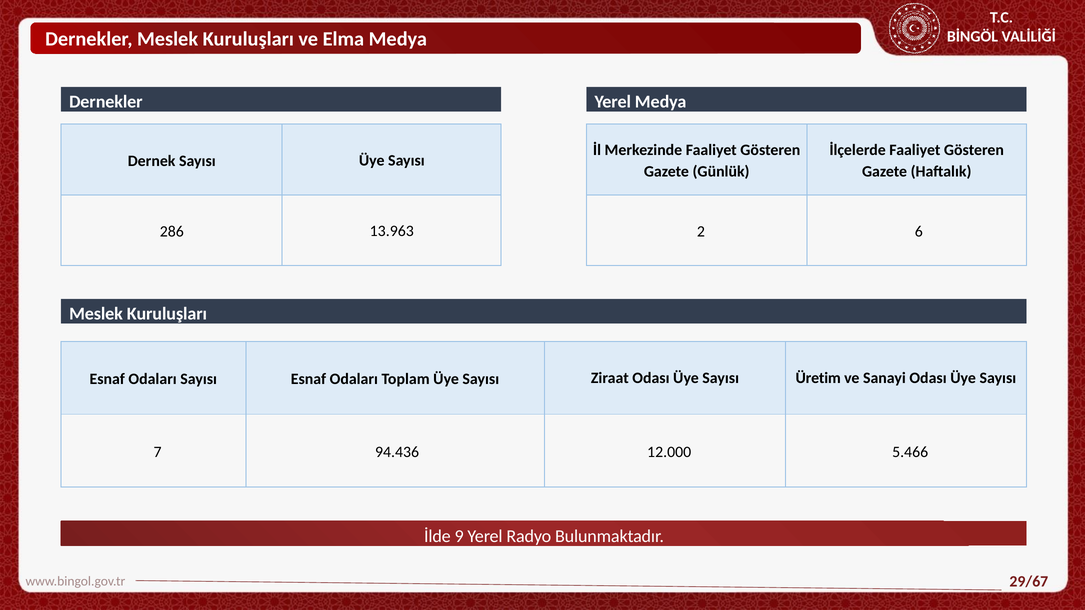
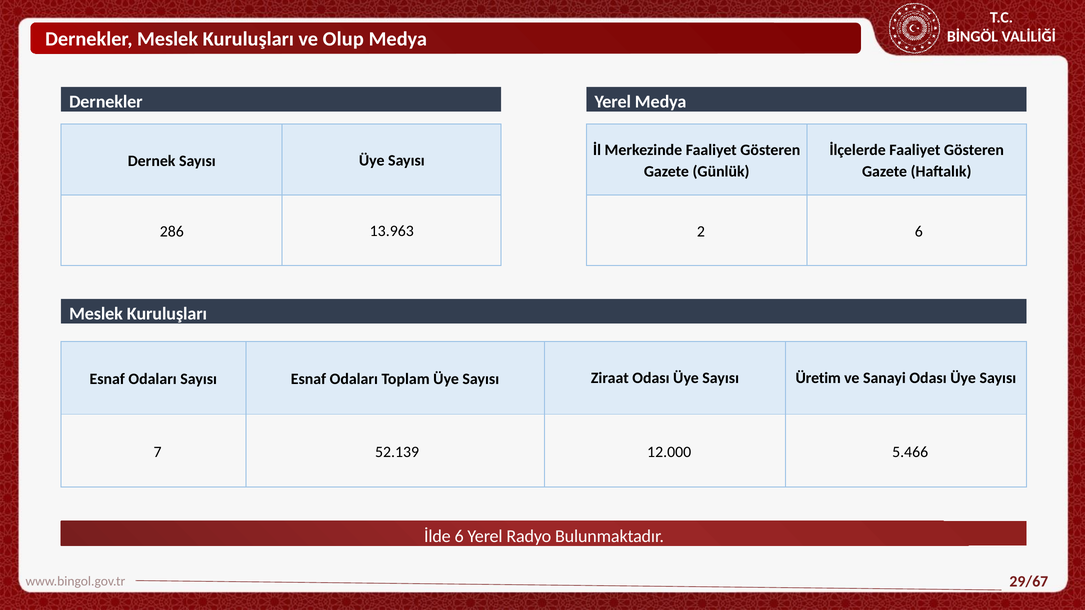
Elma: Elma -> Olup
94.436: 94.436 -> 52.139
İlde 9: 9 -> 6
